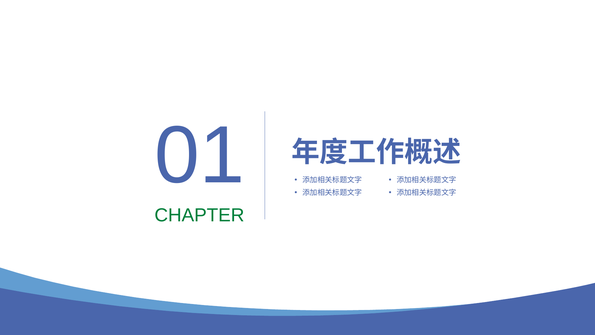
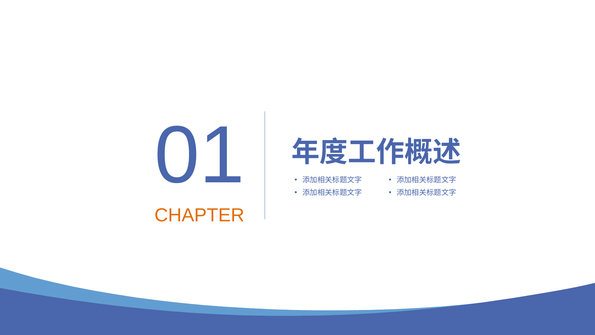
CHAPTER colour: green -> orange
